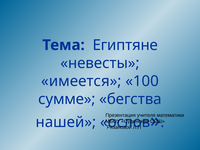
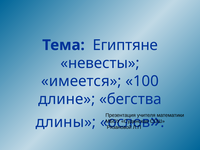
сумме: сумме -> длине
нашей: нашей -> длины
